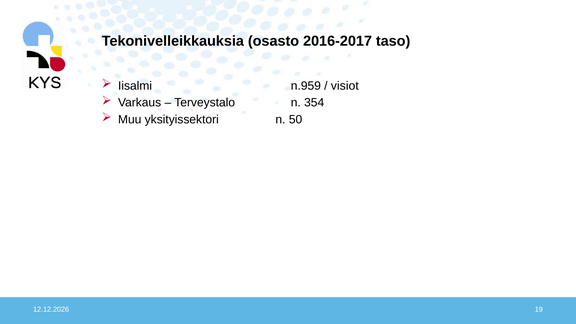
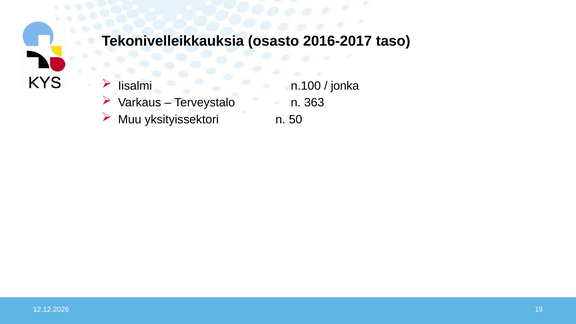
n.959: n.959 -> n.100
visiot: visiot -> jonka
354: 354 -> 363
